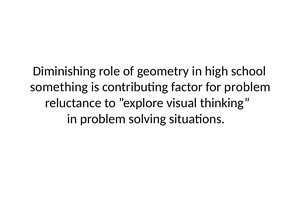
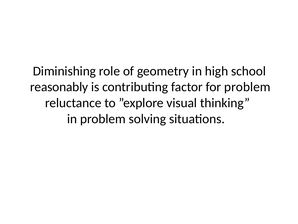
something: something -> reasonably
